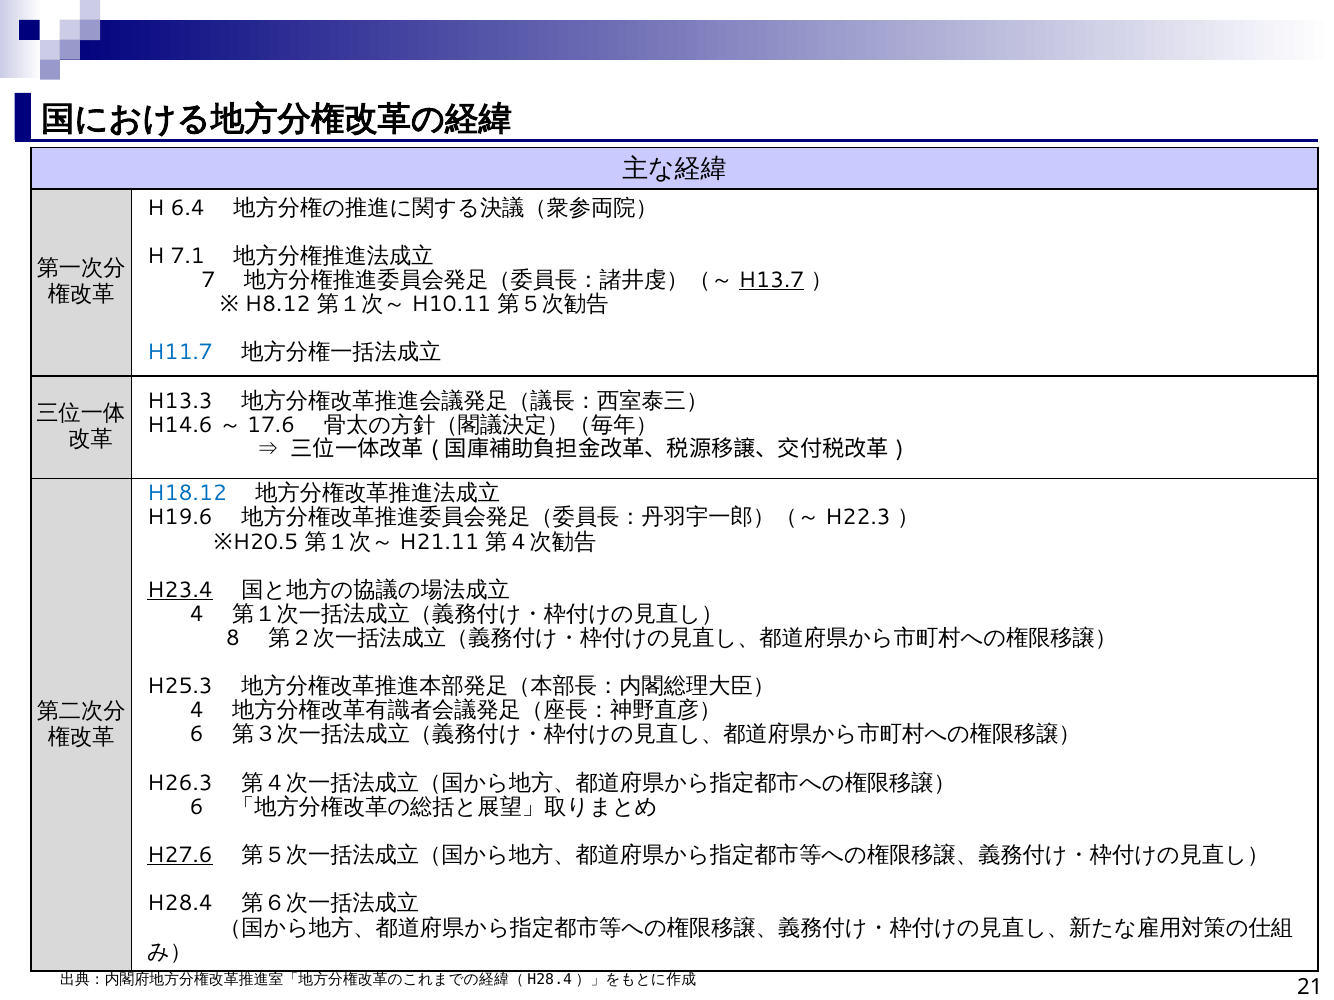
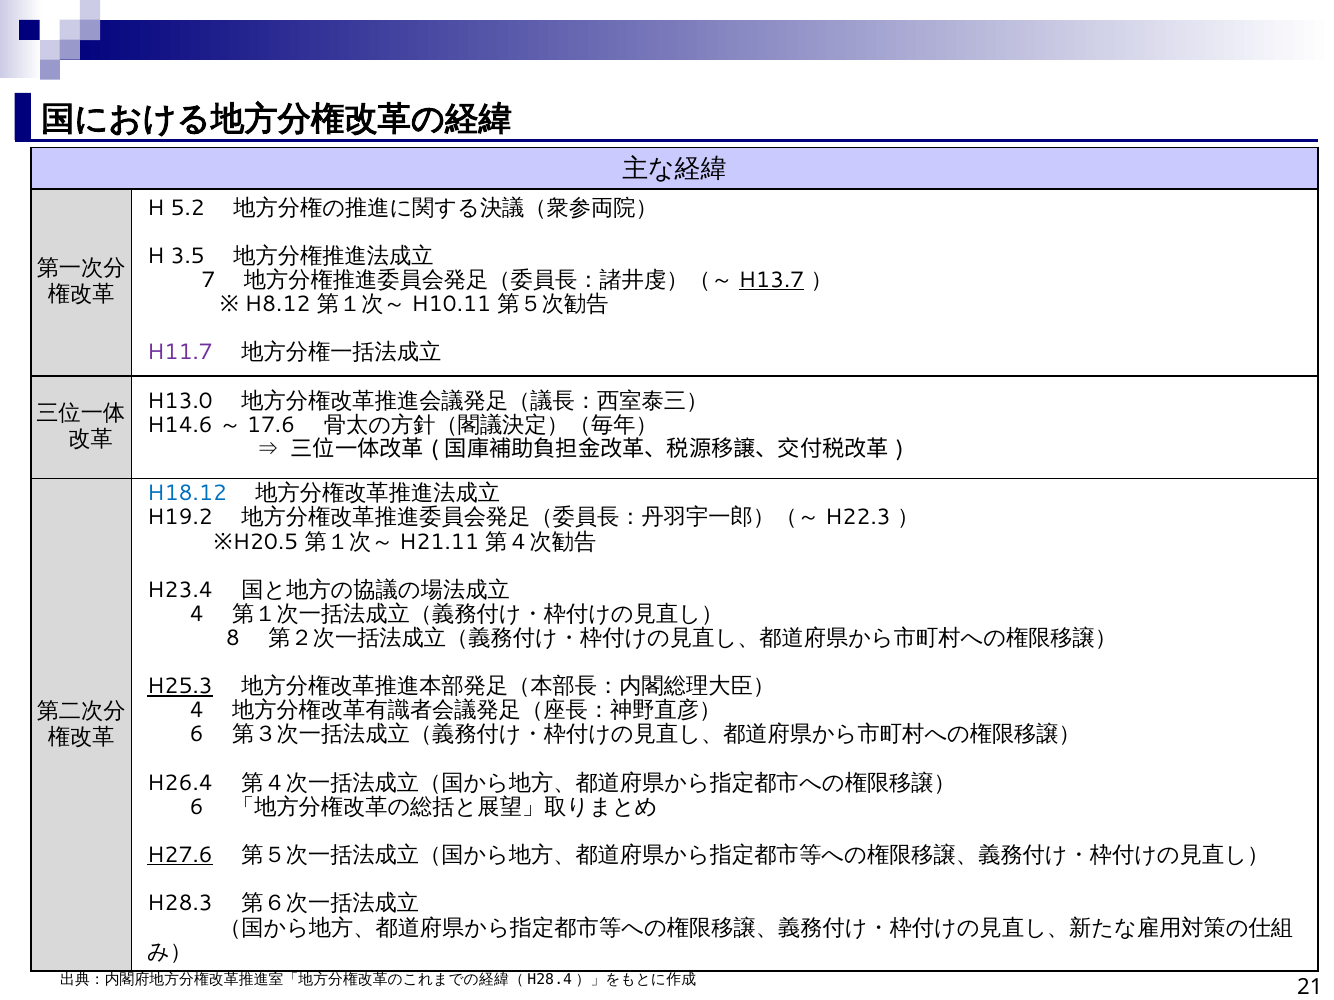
6.4: 6.4 -> 5.2
7.1: 7.1 -> 3.5
H11.7 colour: blue -> purple
H13.3: H13.3 -> H13.0
H19.6: H19.6 -> H19.2
H23.4 underline: present -> none
H25.3 underline: none -> present
H26.3: H26.3 -> H26.4
H28.4: H28.4 -> H28.3
